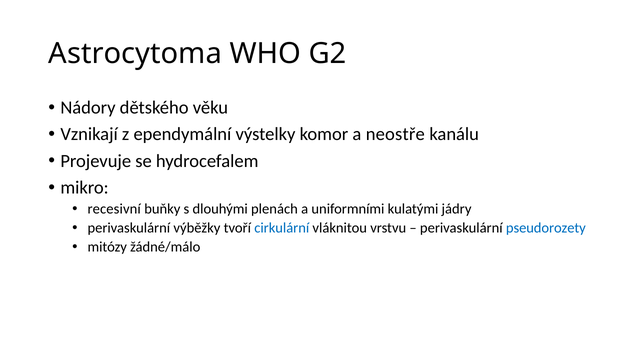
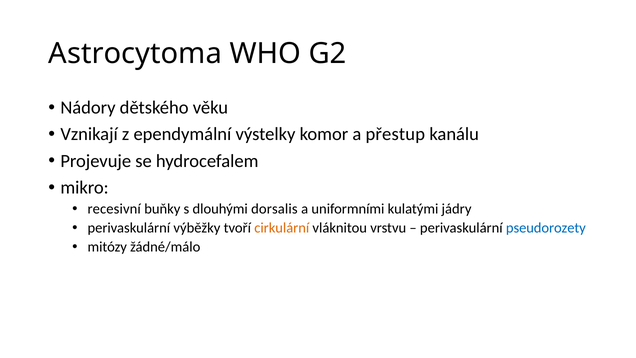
neostře: neostře -> přestup
plenách: plenách -> dorsalis
cirkulární colour: blue -> orange
